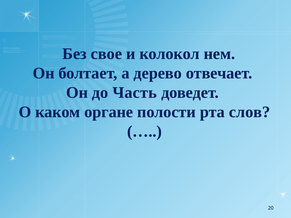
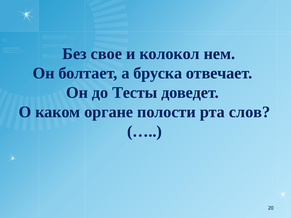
дерево: дерево -> бруска
Часть: Часть -> Тесты
